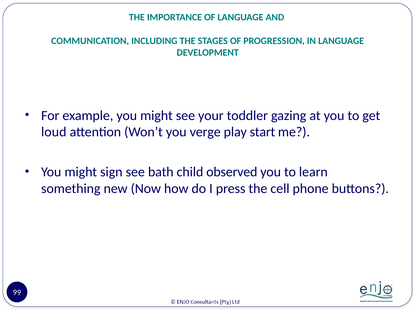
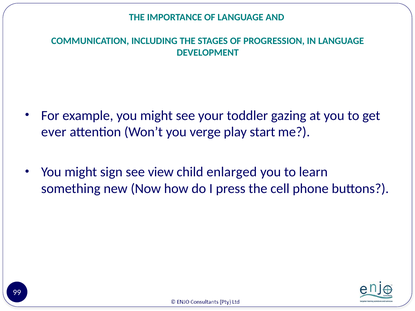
loud: loud -> ever
bath: bath -> view
observed: observed -> enlarged
